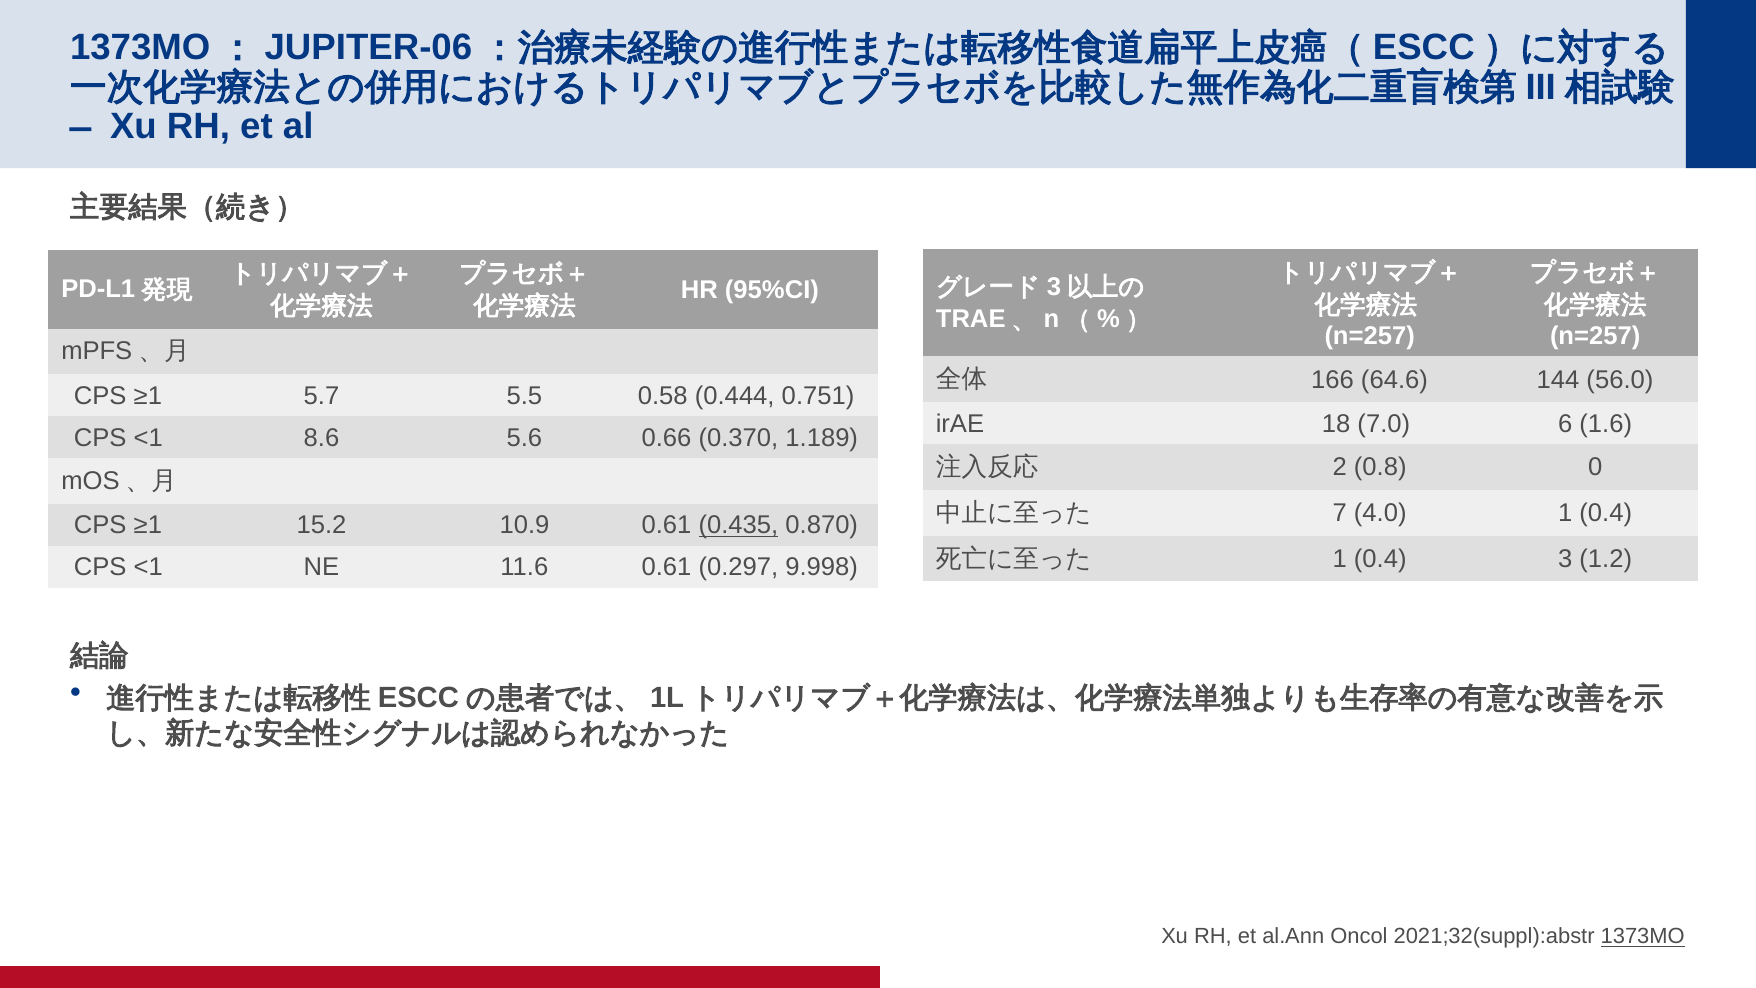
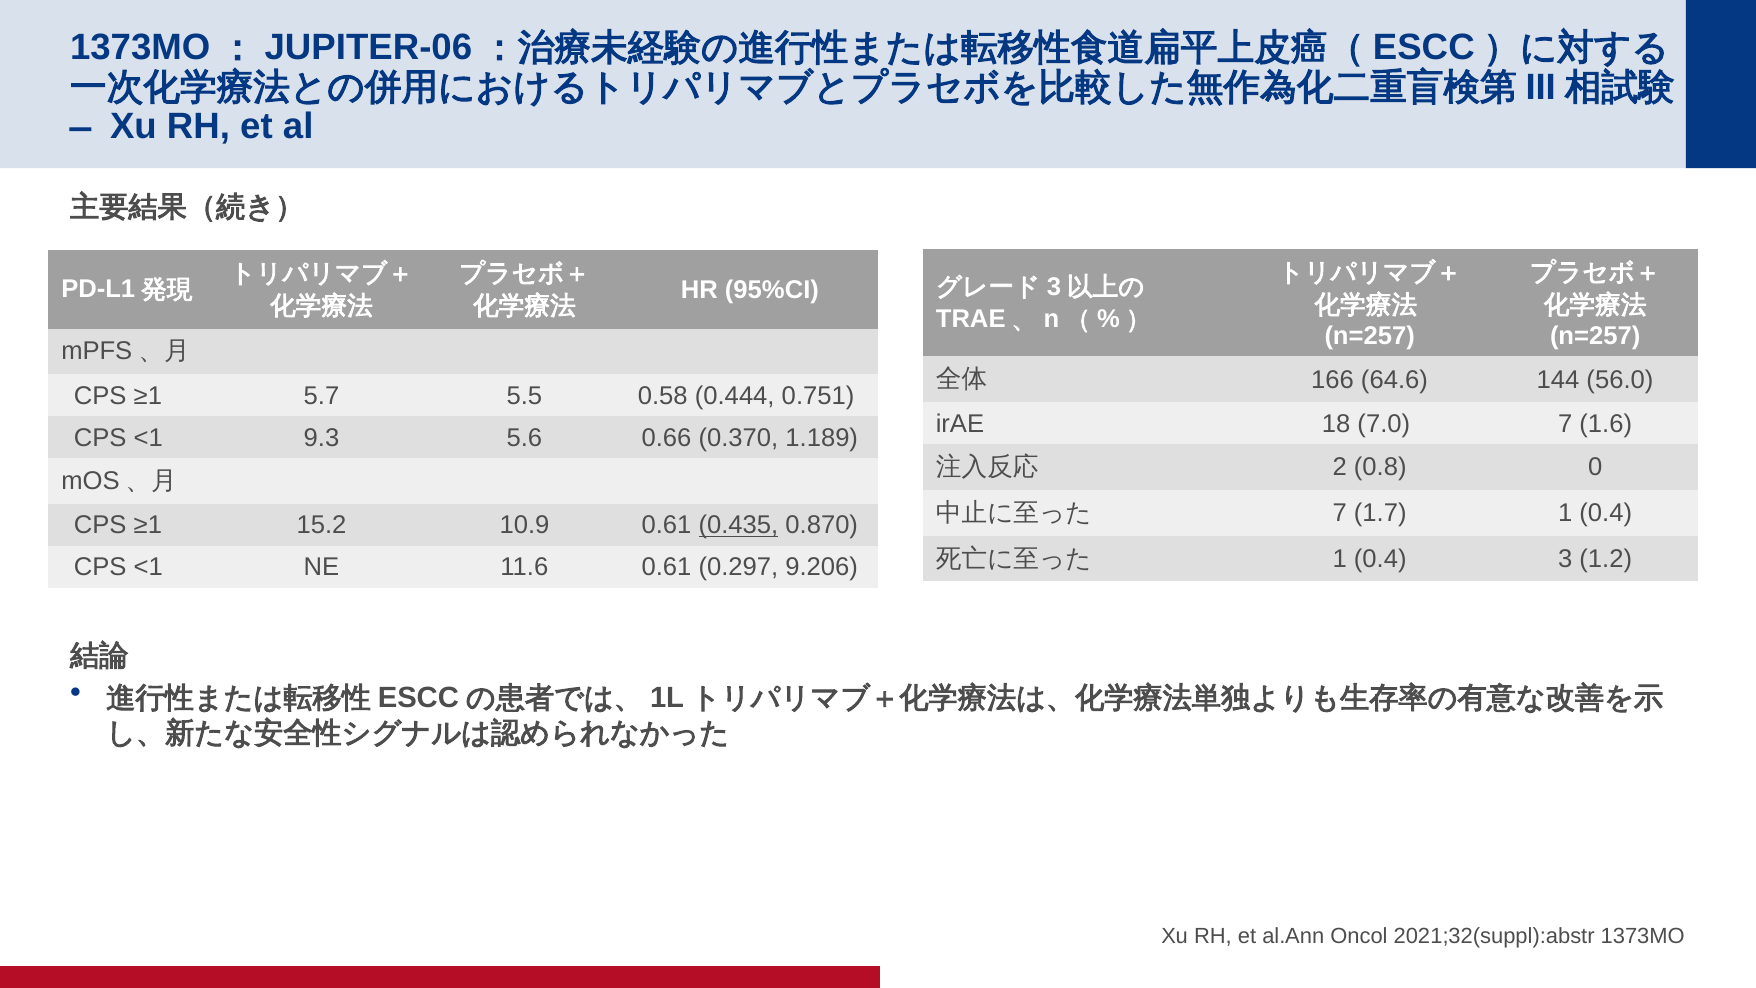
7.0 6: 6 -> 7
8.6: 8.6 -> 9.3
4.0: 4.0 -> 1.7
9.998: 9.998 -> 9.206
1373MO underline: present -> none
